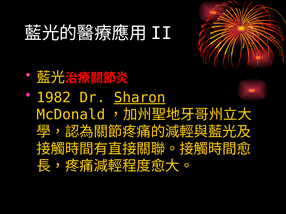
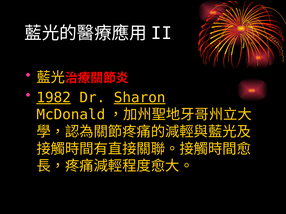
1982 underline: none -> present
